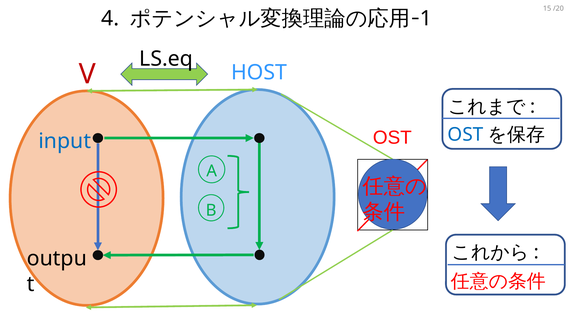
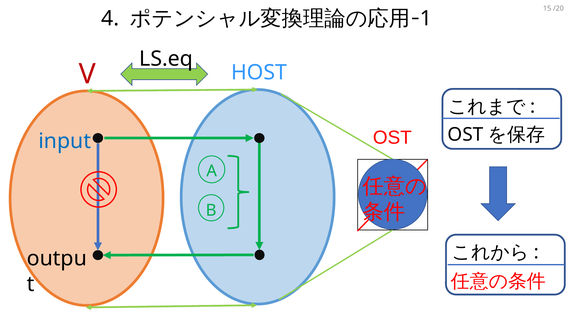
OST at (465, 135) colour: blue -> black
